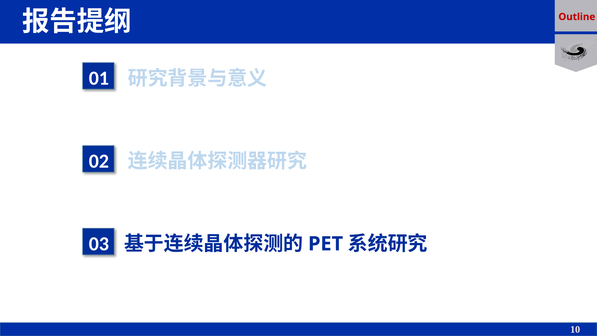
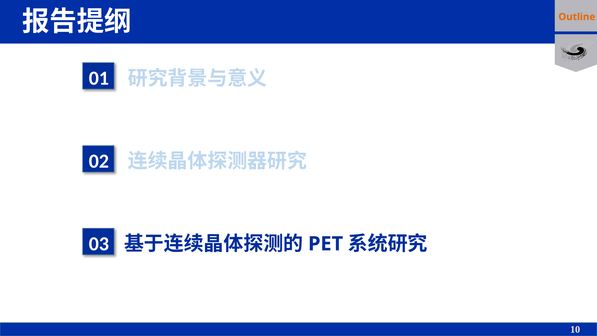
Outline colour: red -> orange
